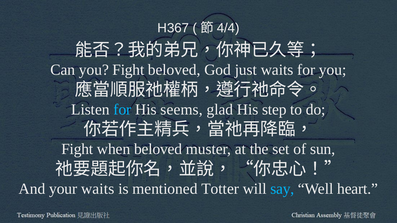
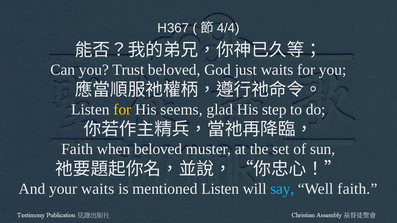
you Fight: Fight -> Trust
for at (122, 110) colour: light blue -> yellow
Fight at (77, 149): Fight -> Faith
mentioned Totter: Totter -> Listen
Well heart: heart -> faith
